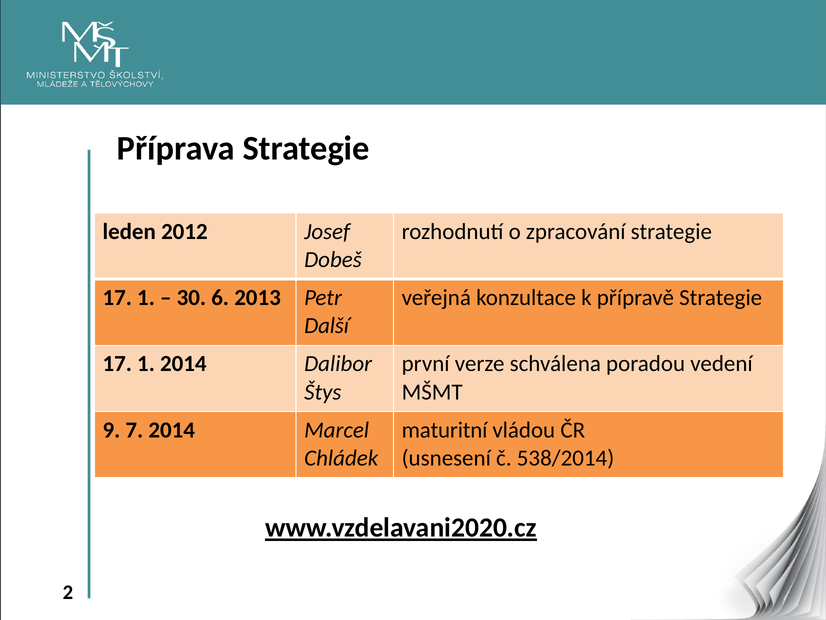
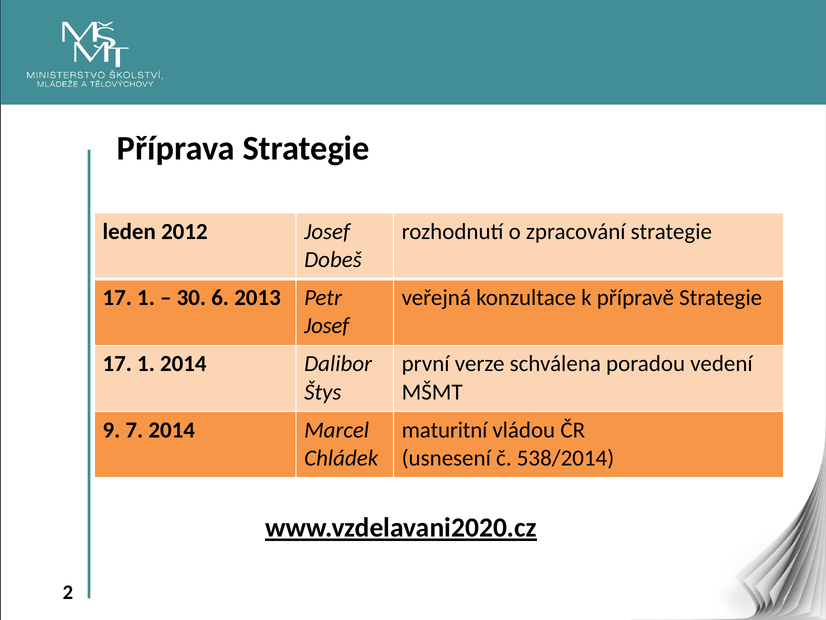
Další at (327, 326): Další -> Josef
